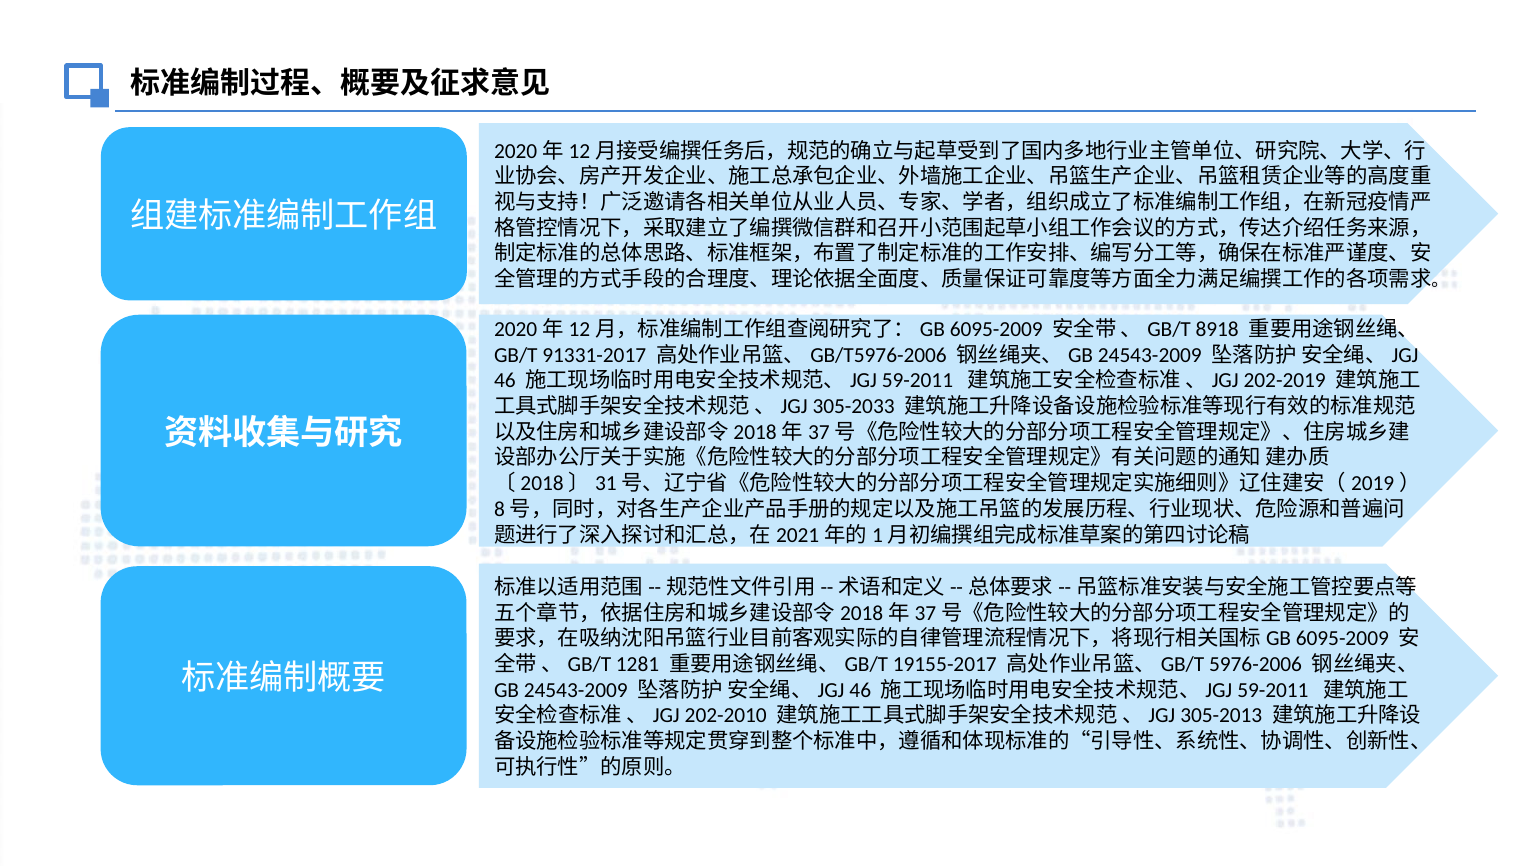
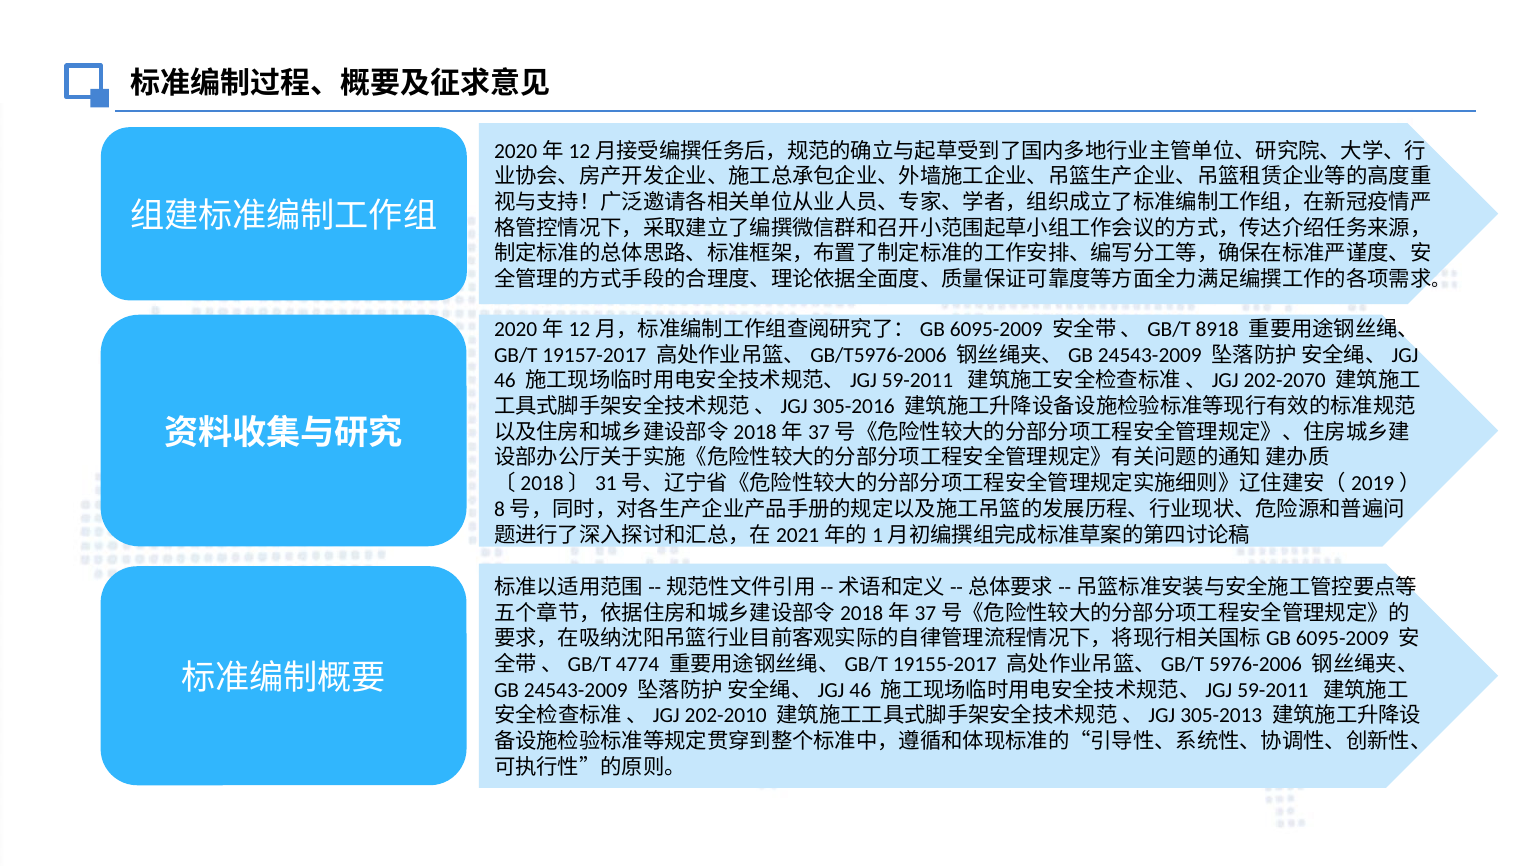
91331-2017: 91331-2017 -> 19157-2017
202-2019: 202-2019 -> 202-2070
305-2033: 305-2033 -> 305-2016
1281: 1281 -> 4774
